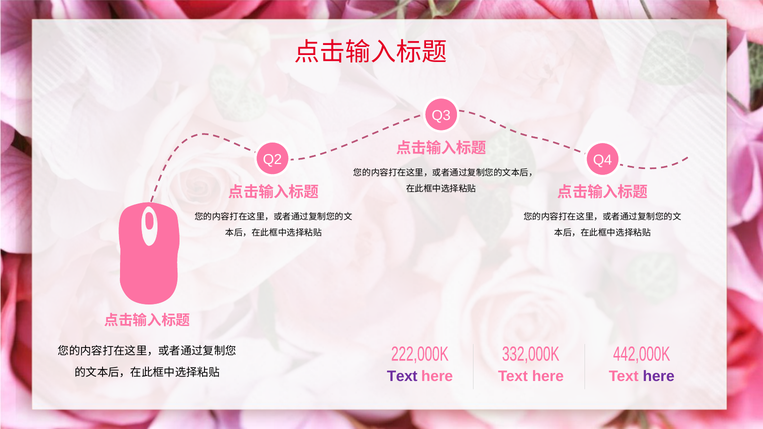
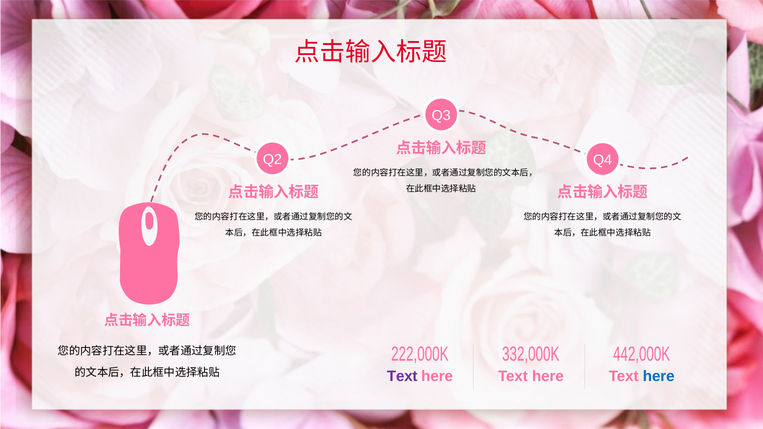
here at (659, 377) colour: purple -> blue
